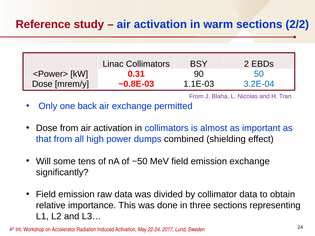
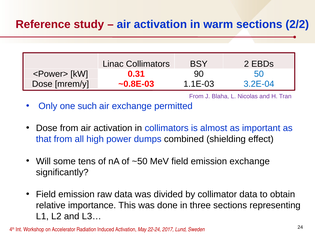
back: back -> such
